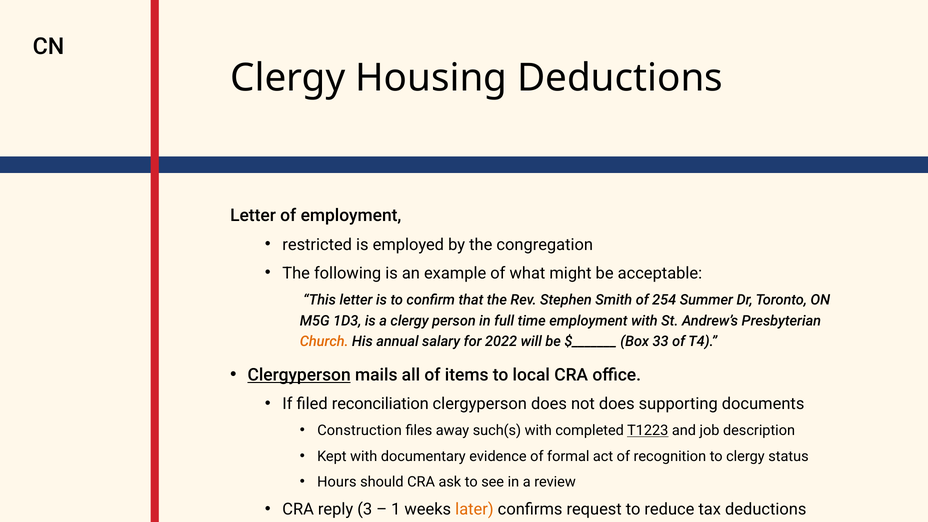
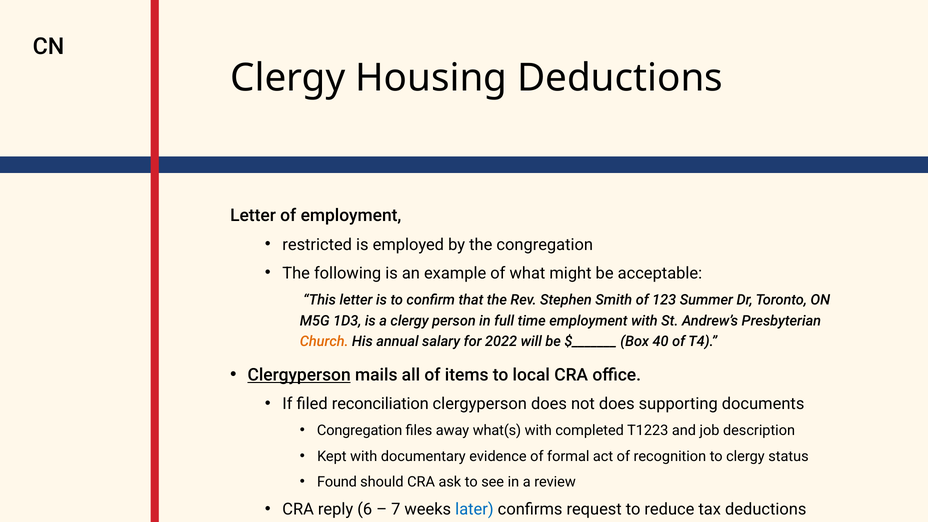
254: 254 -> 123
33: 33 -> 40
Construction at (360, 431): Construction -> Congregation
such(s: such(s -> what(s
T1223 underline: present -> none
Hours: Hours -> Found
3: 3 -> 6
1: 1 -> 7
later colour: orange -> blue
